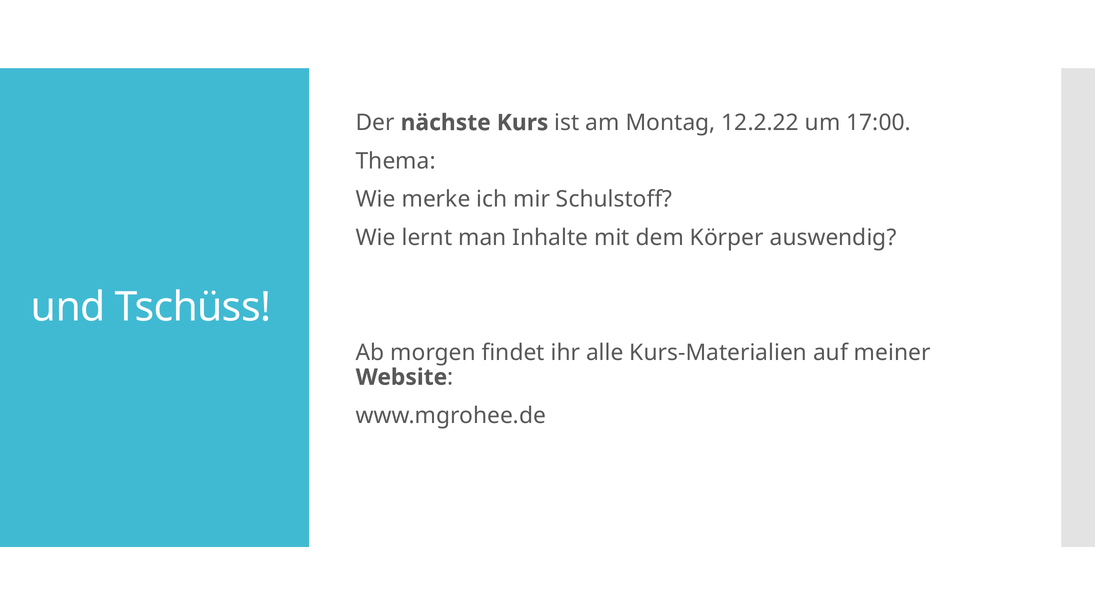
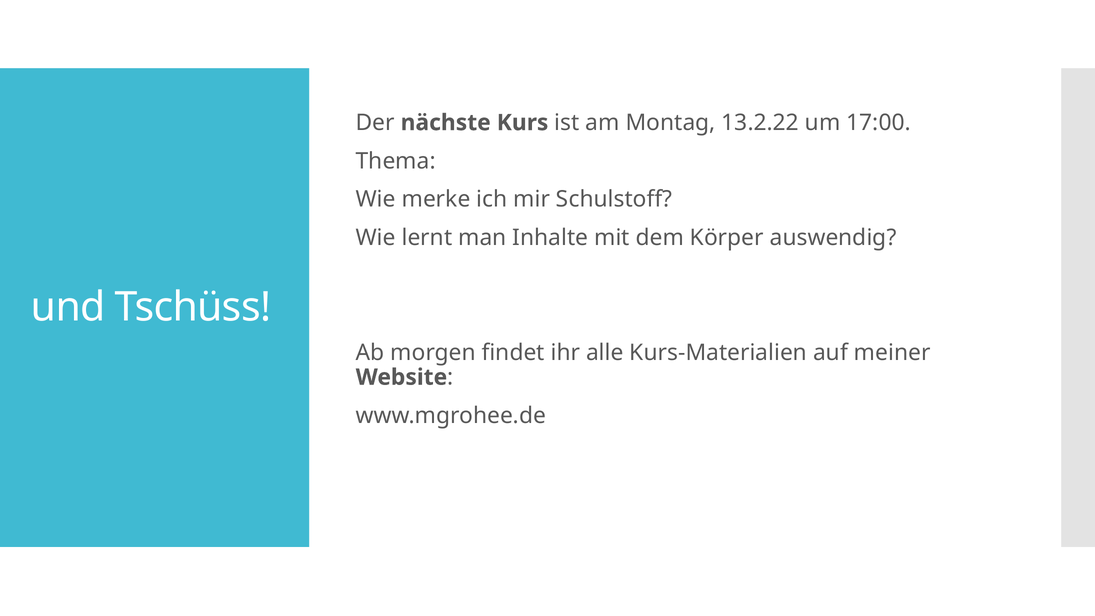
12.2.22: 12.2.22 -> 13.2.22
